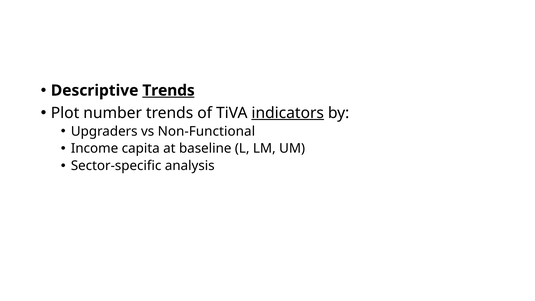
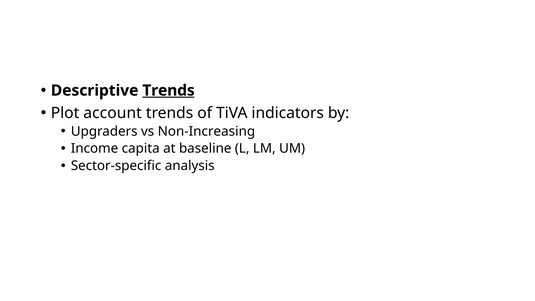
number: number -> account
indicators underline: present -> none
Non-Functional: Non-Functional -> Non-Increasing
